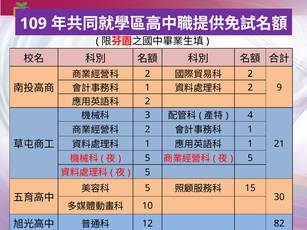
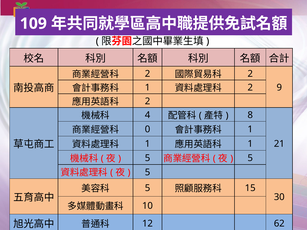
3: 3 -> 4
4: 4 -> 8
2 at (148, 130): 2 -> 0
82: 82 -> 62
